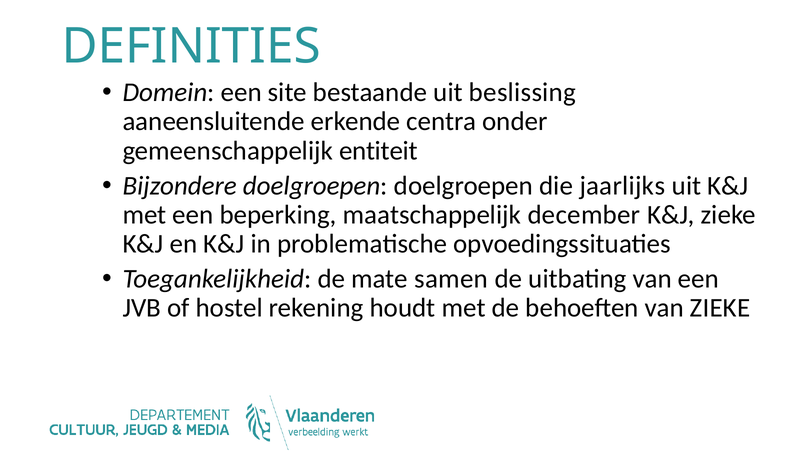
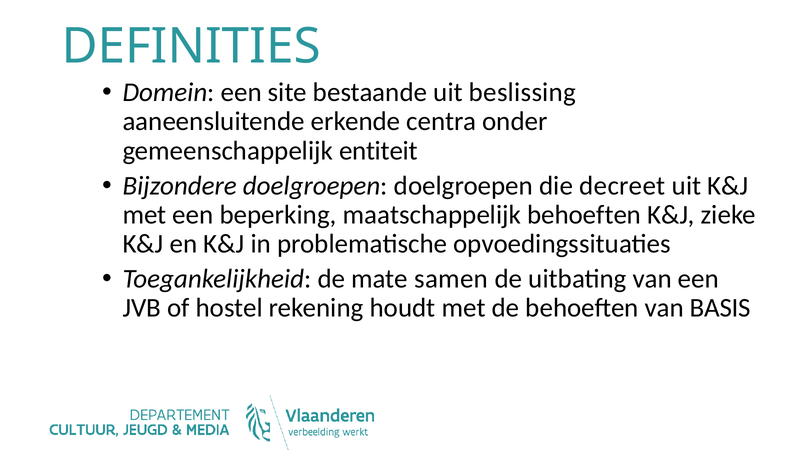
jaarlijks: jaarlijks -> decreet
maatschappelijk december: december -> behoeften
van ZIEKE: ZIEKE -> BASIS
